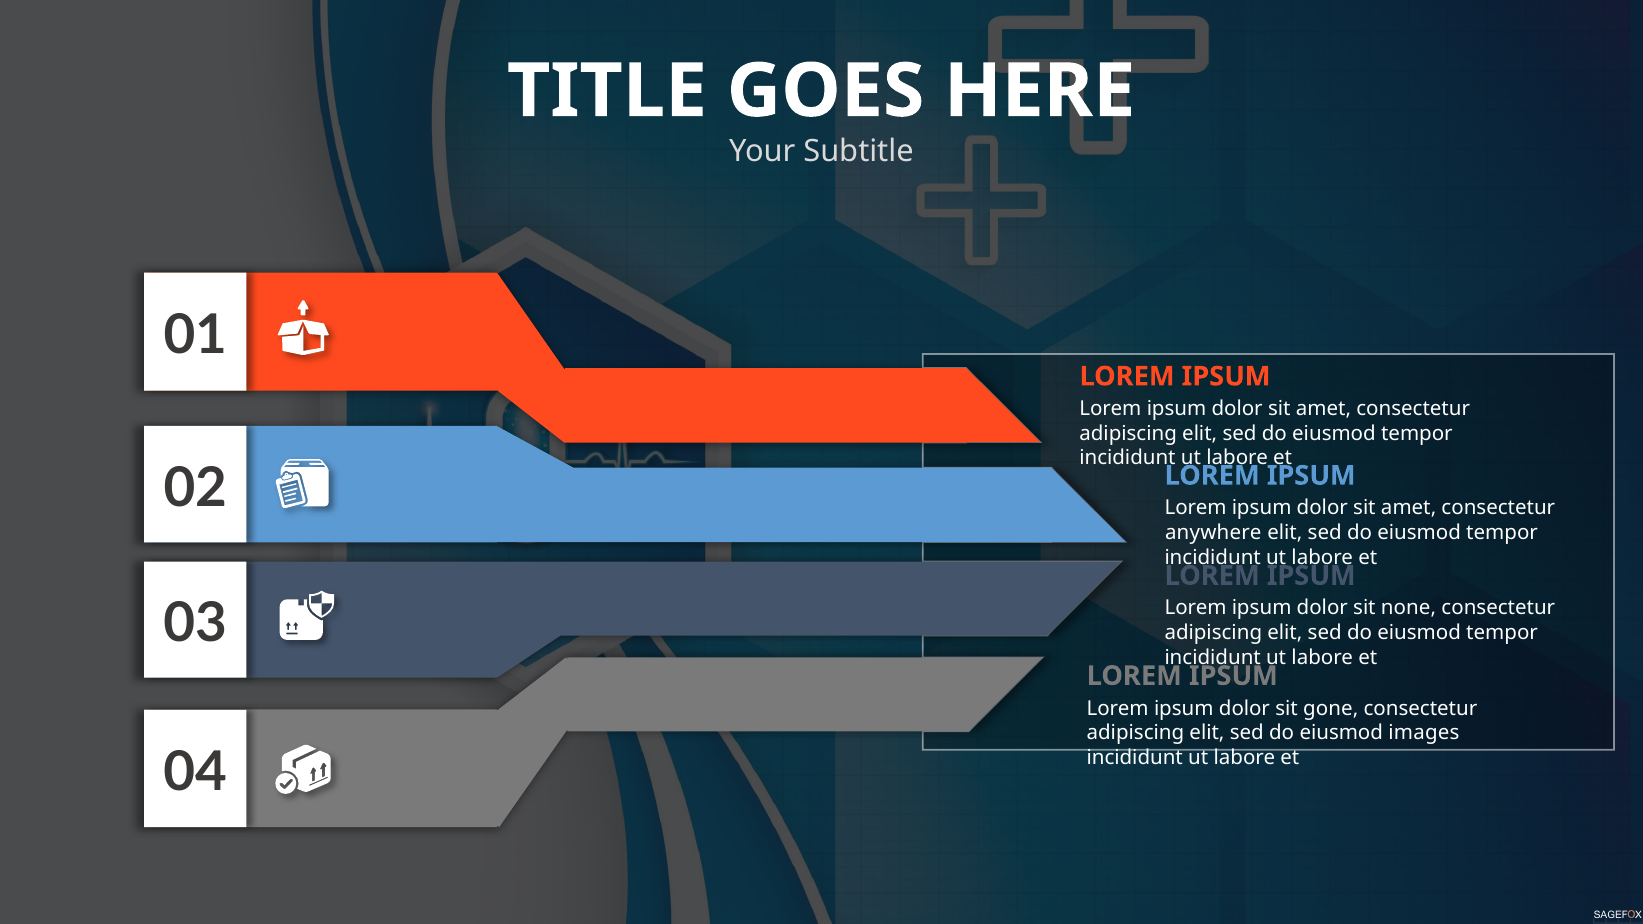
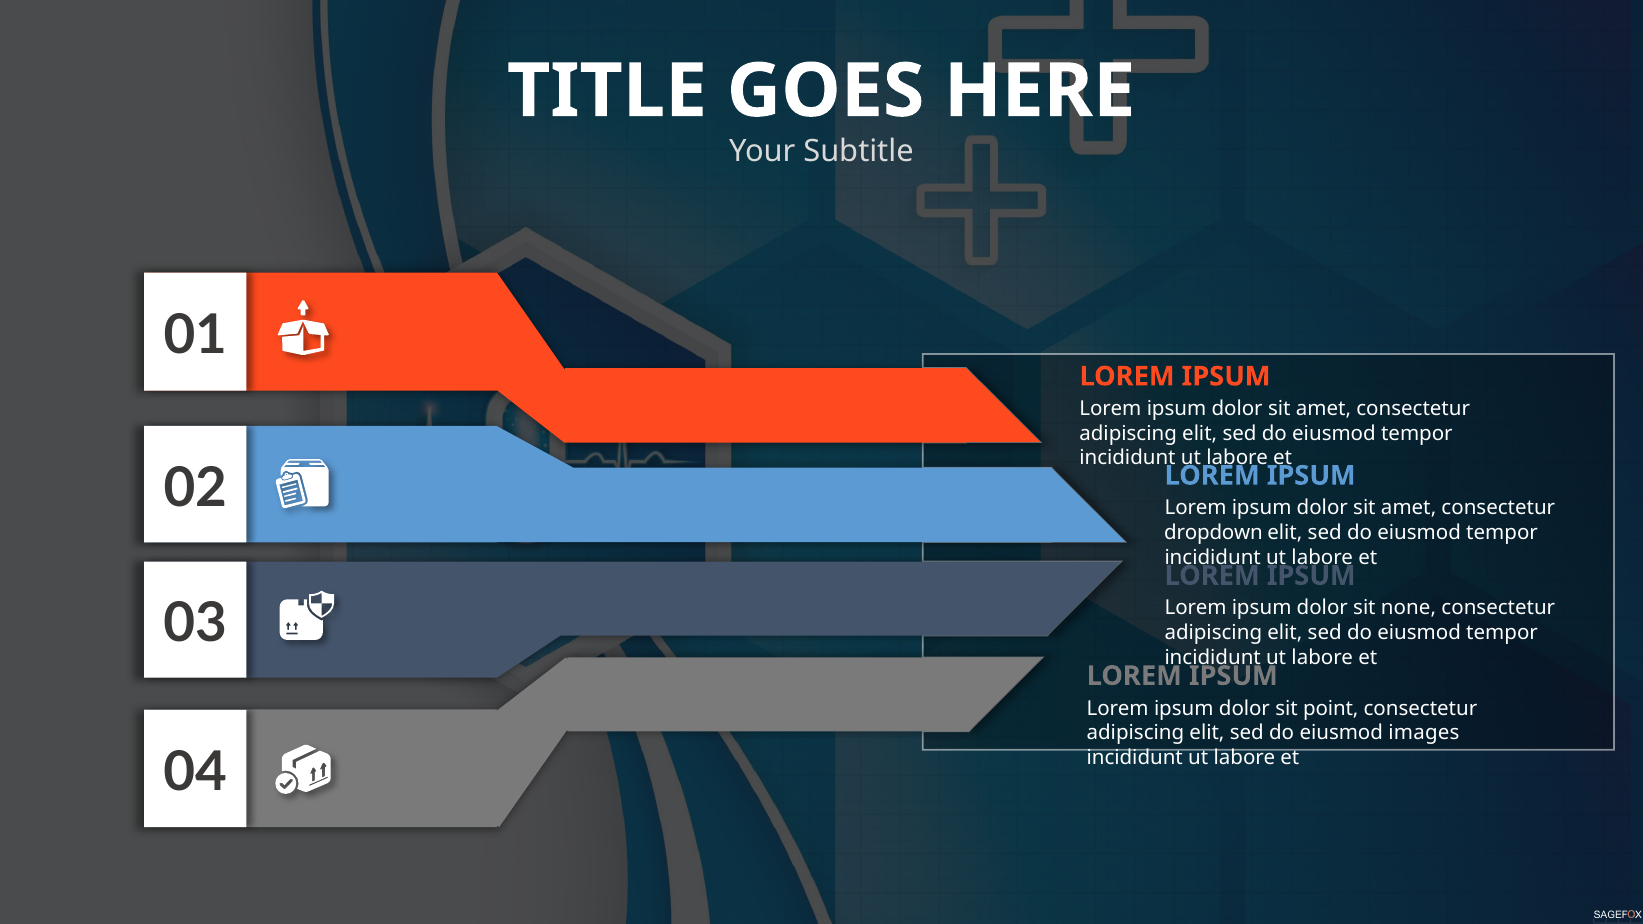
anywhere: anywhere -> dropdown
gone: gone -> point
